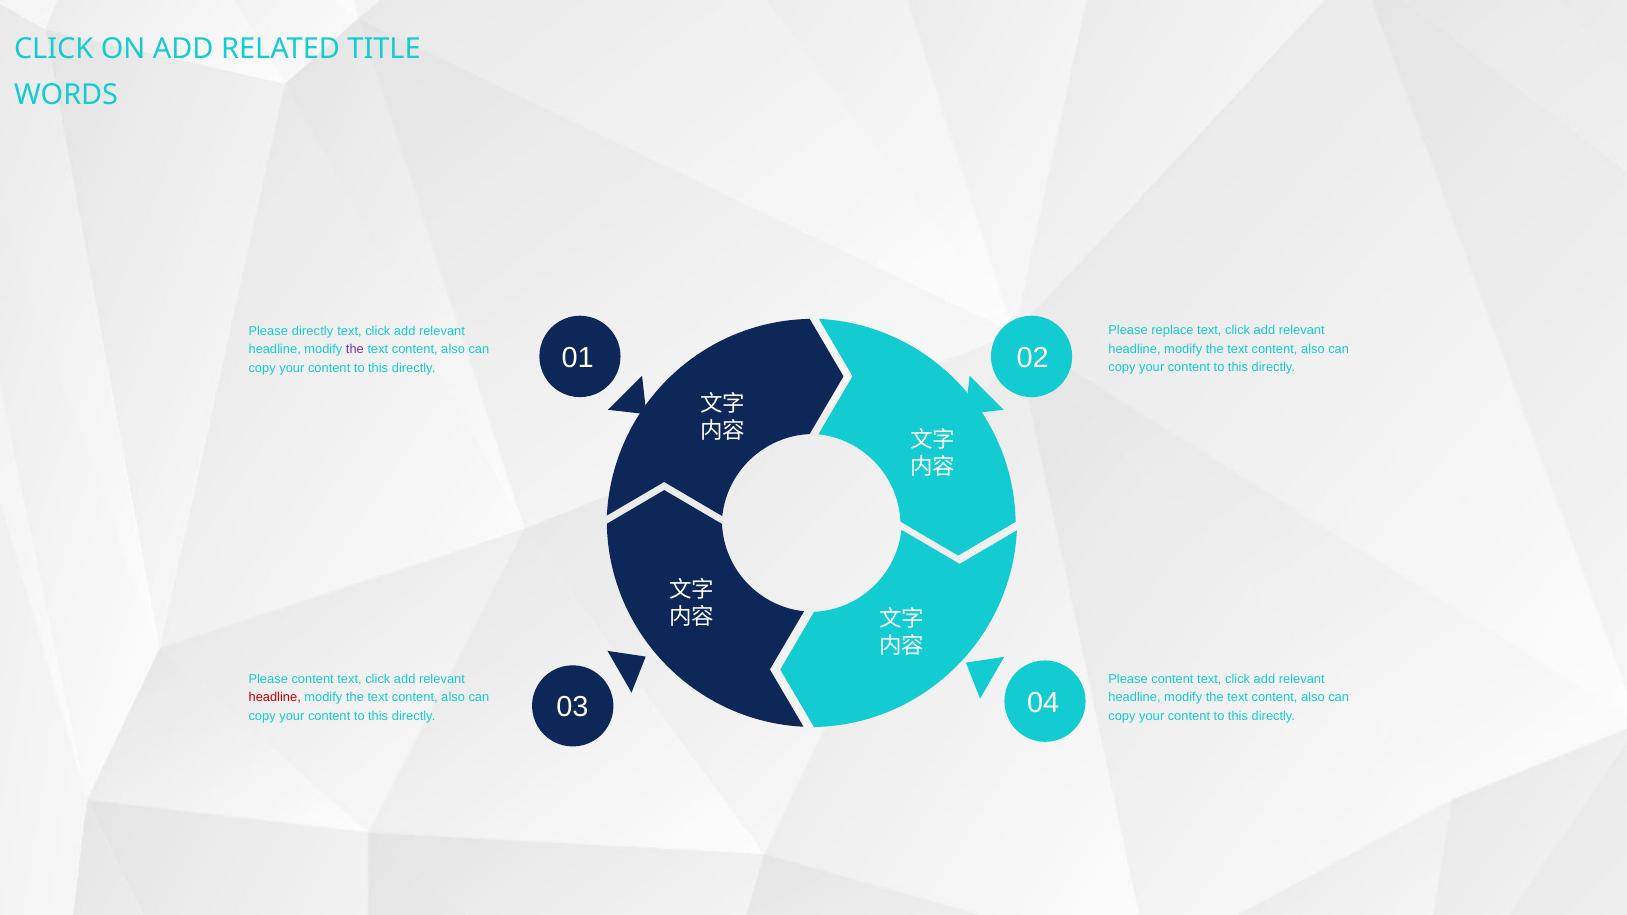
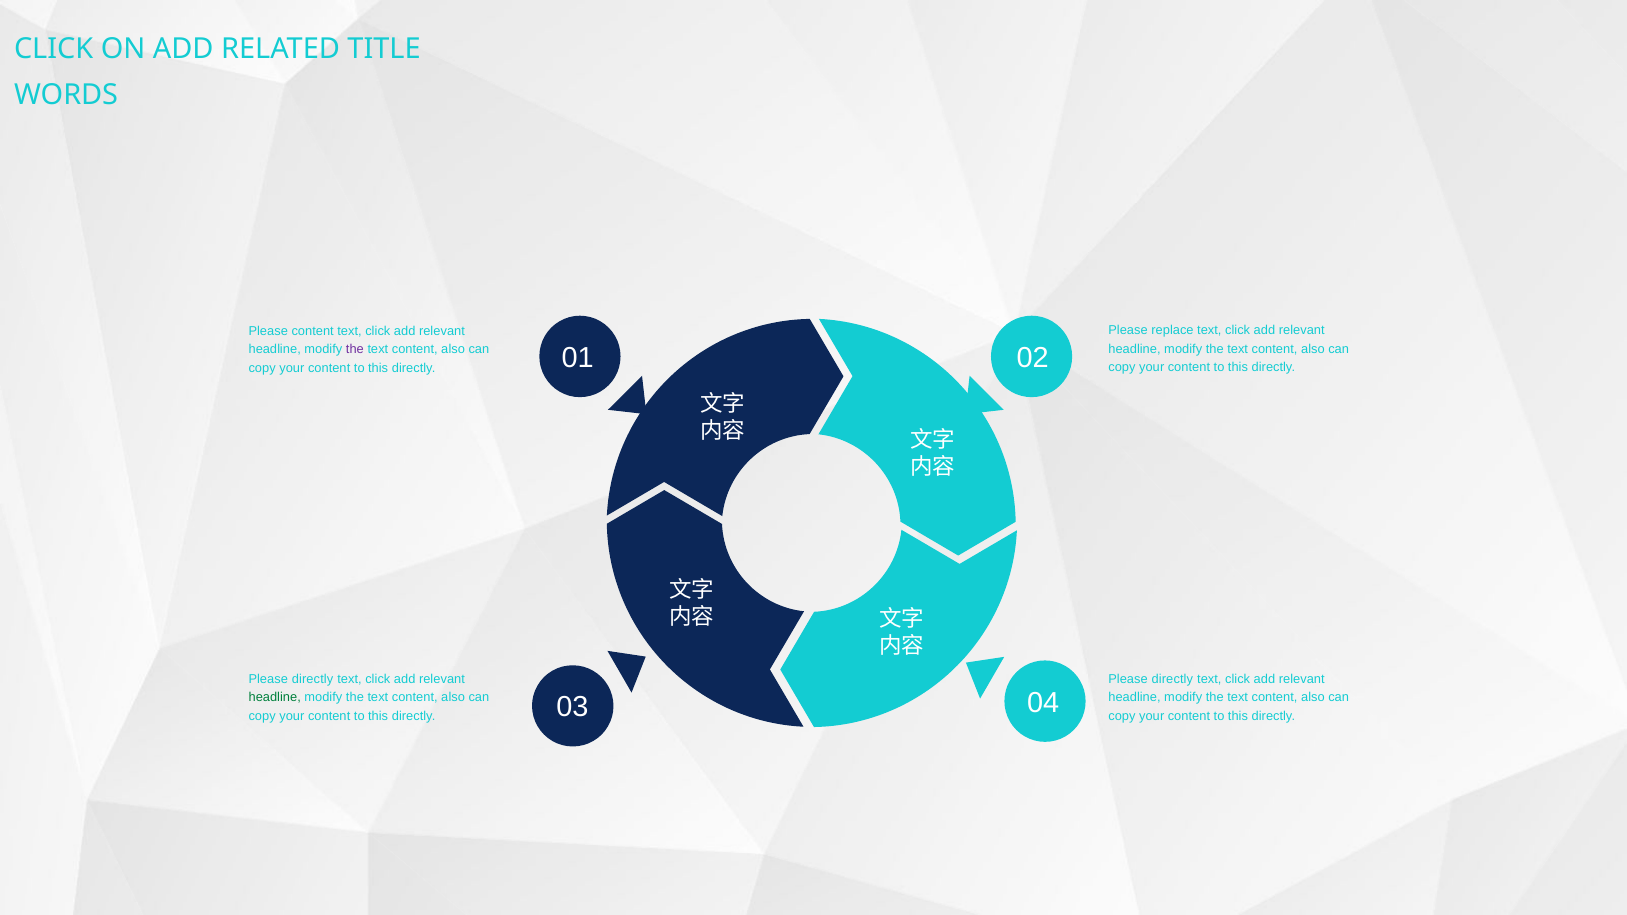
Please directly: directly -> content
content at (313, 679): content -> directly
content at (1172, 679): content -> directly
headline at (275, 698) colour: red -> green
